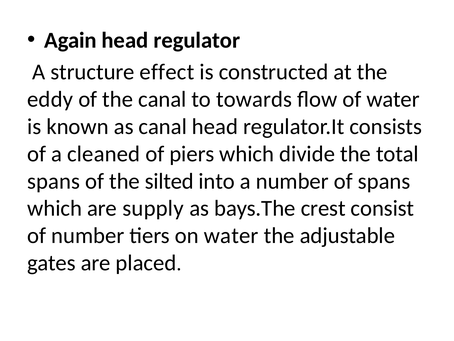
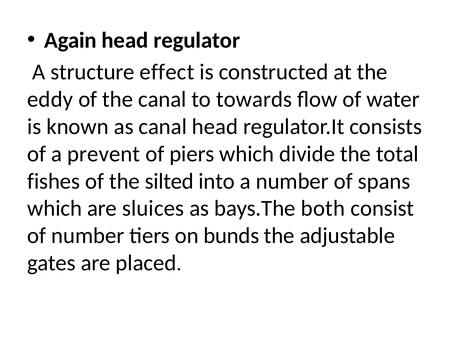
cleaned: cleaned -> prevent
spans at (54, 181): spans -> fishes
supply: supply -> sluices
crest: crest -> both
on water: water -> bunds
